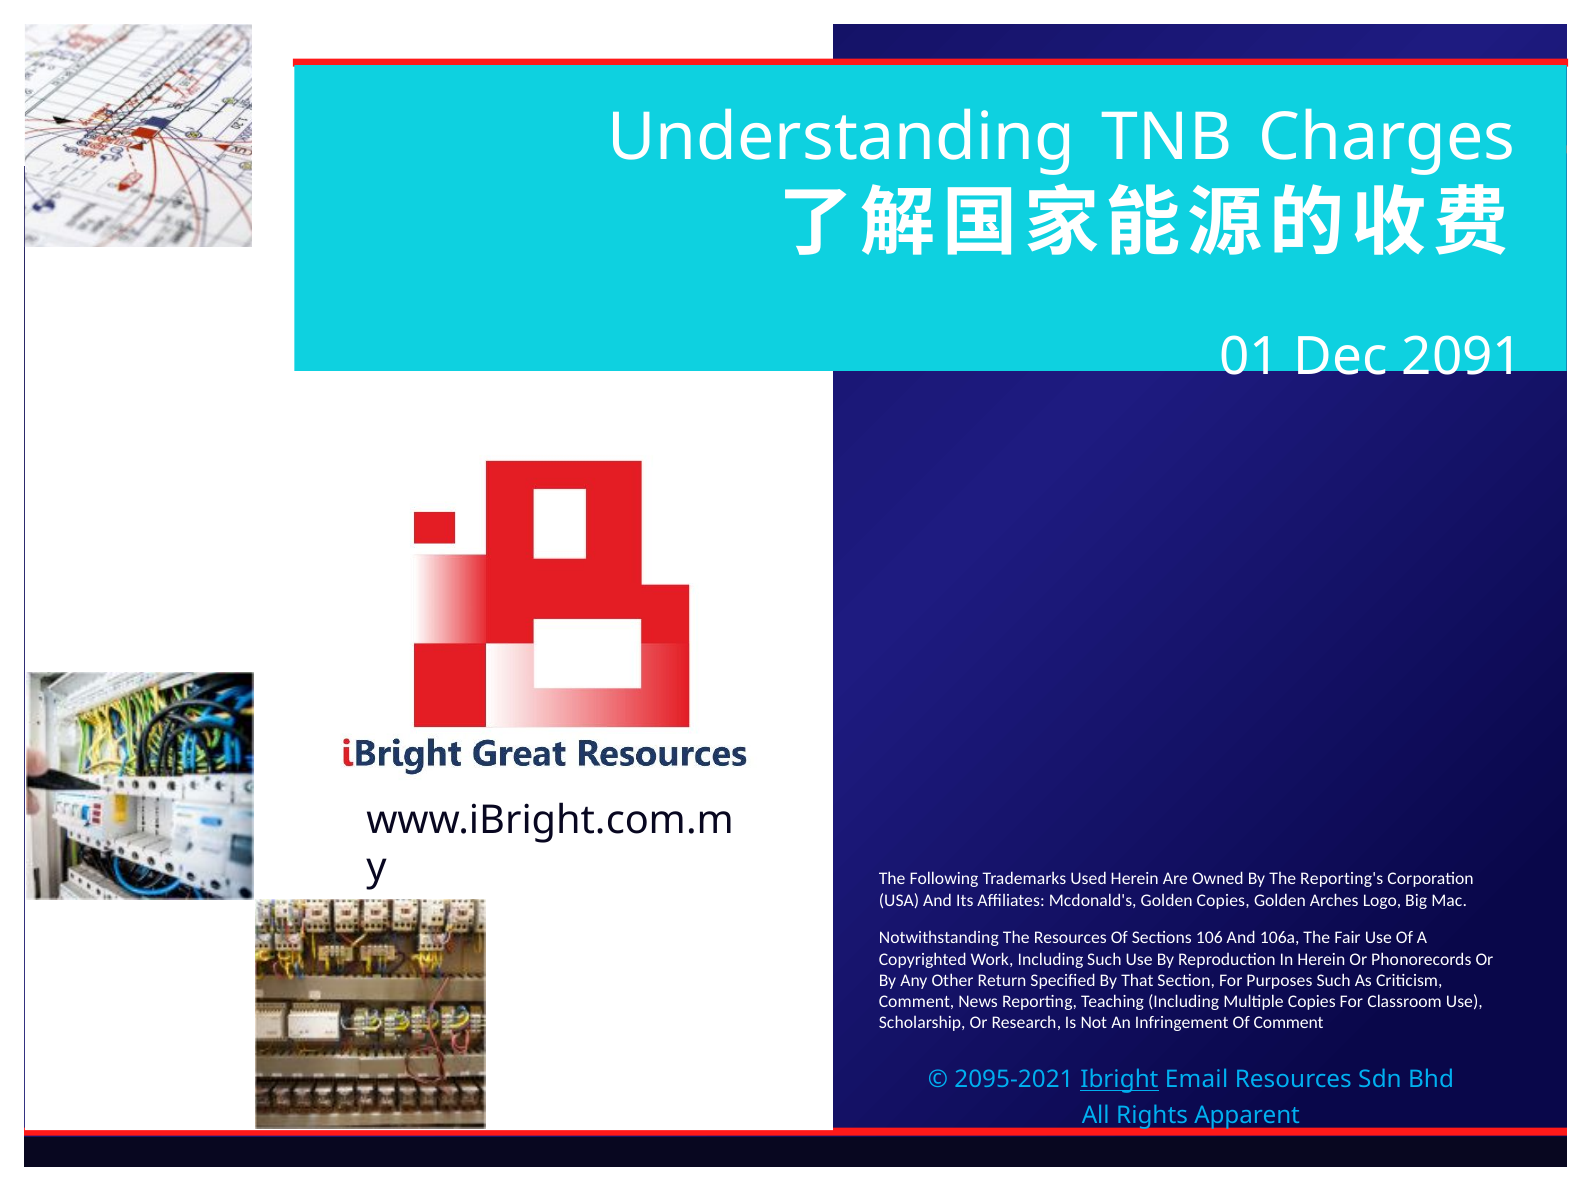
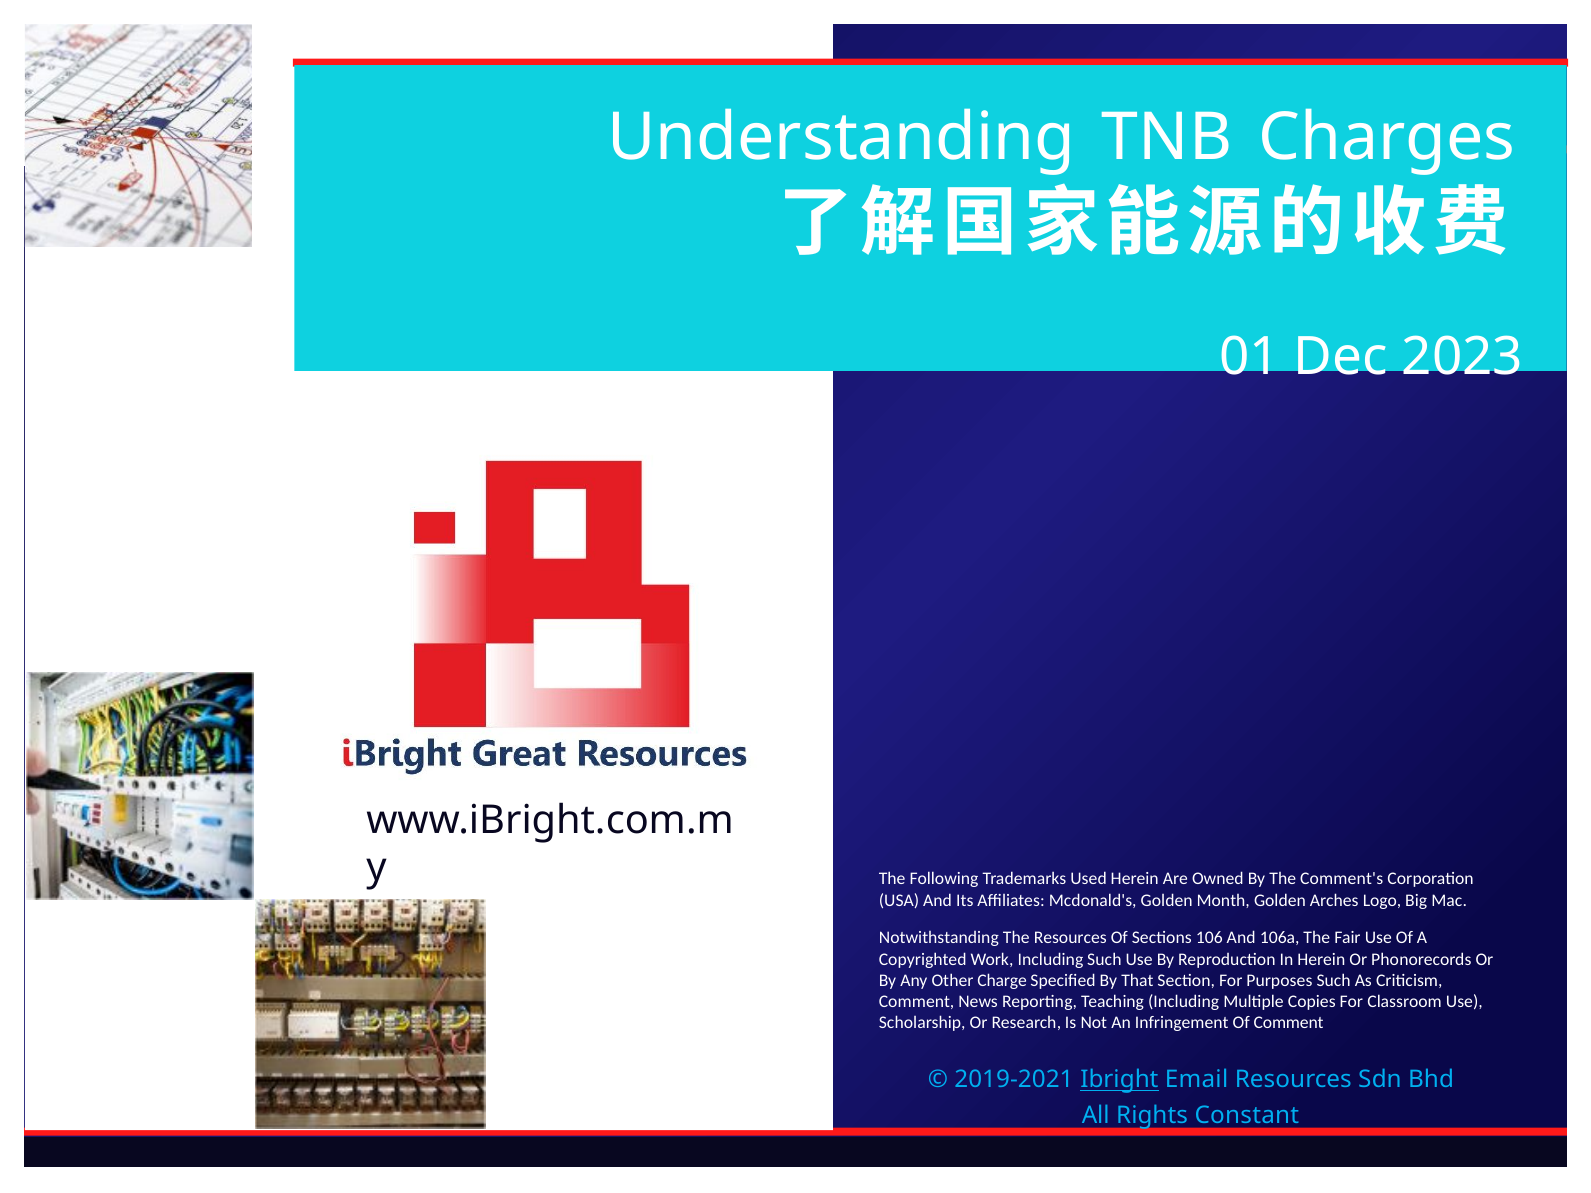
2091: 2091 -> 2023
Reporting's: Reporting's -> Comment's
Golden Copies: Copies -> Month
Return: Return -> Charge
2095-2021: 2095-2021 -> 2019-2021
Apparent: Apparent -> Constant
